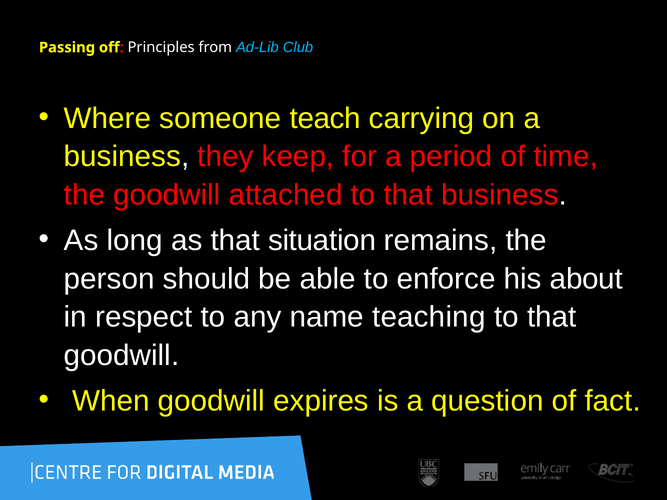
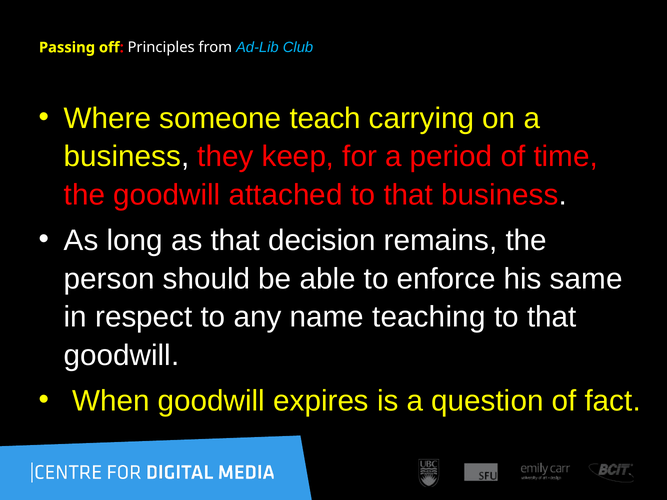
situation: situation -> decision
about: about -> same
